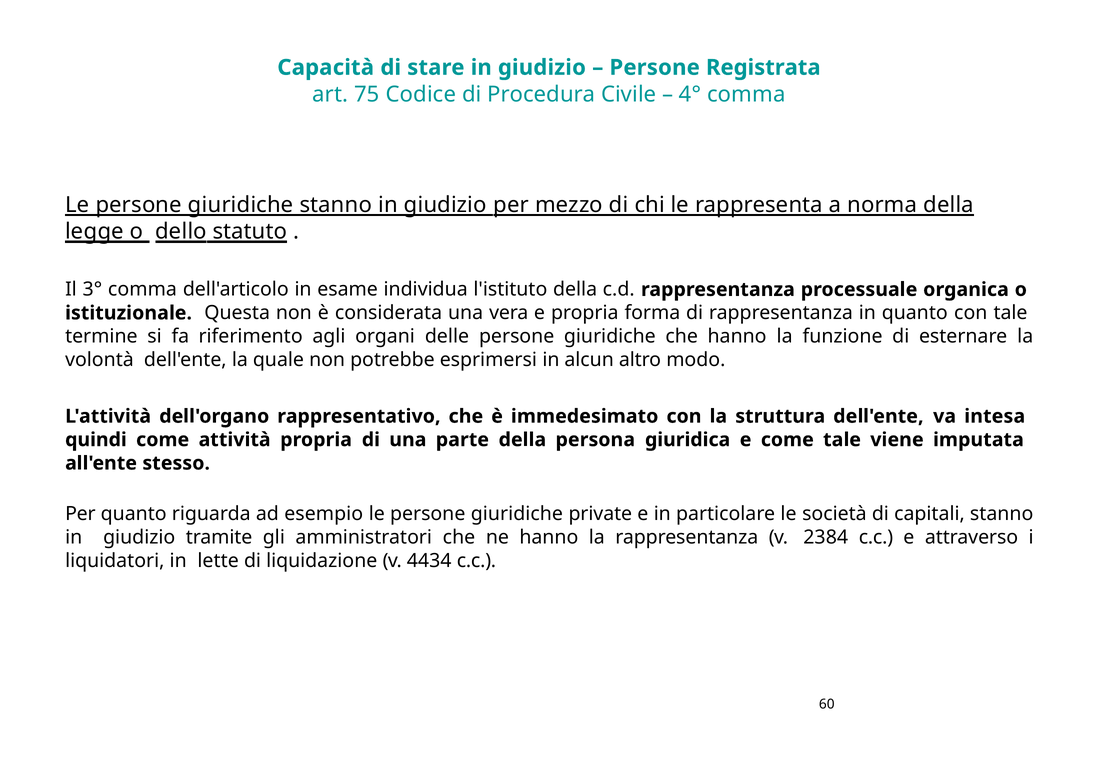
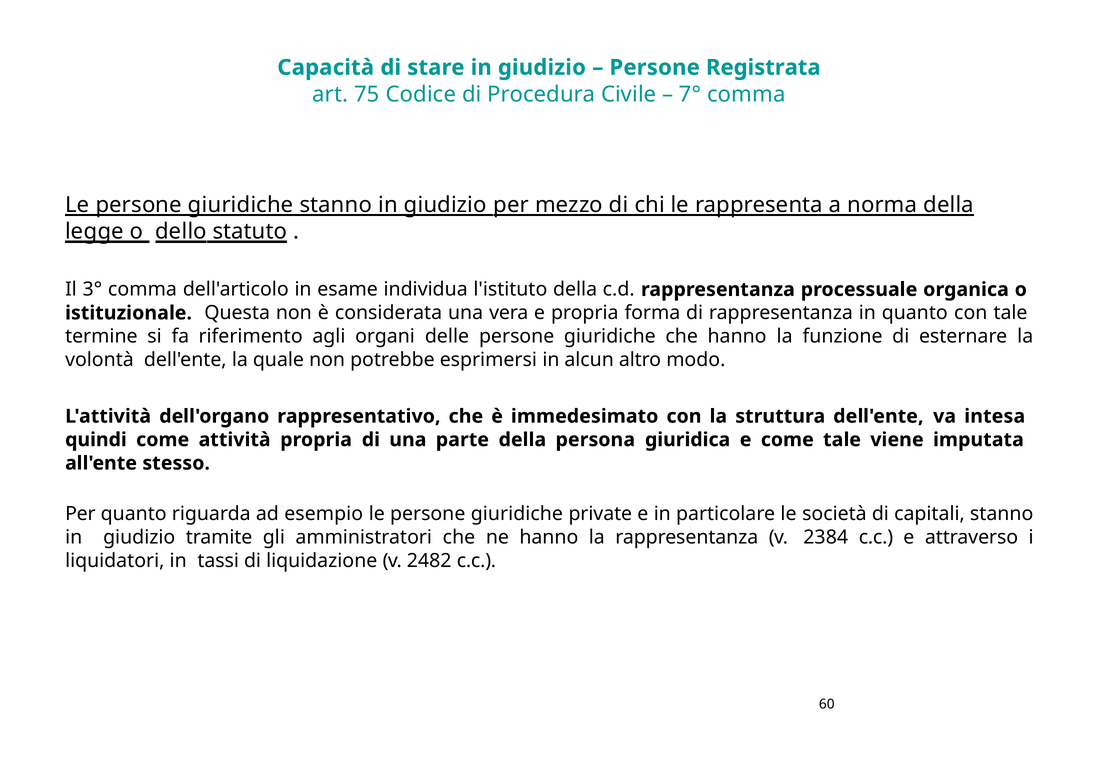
4°: 4° -> 7°
lette: lette -> tassi
4434: 4434 -> 2482
